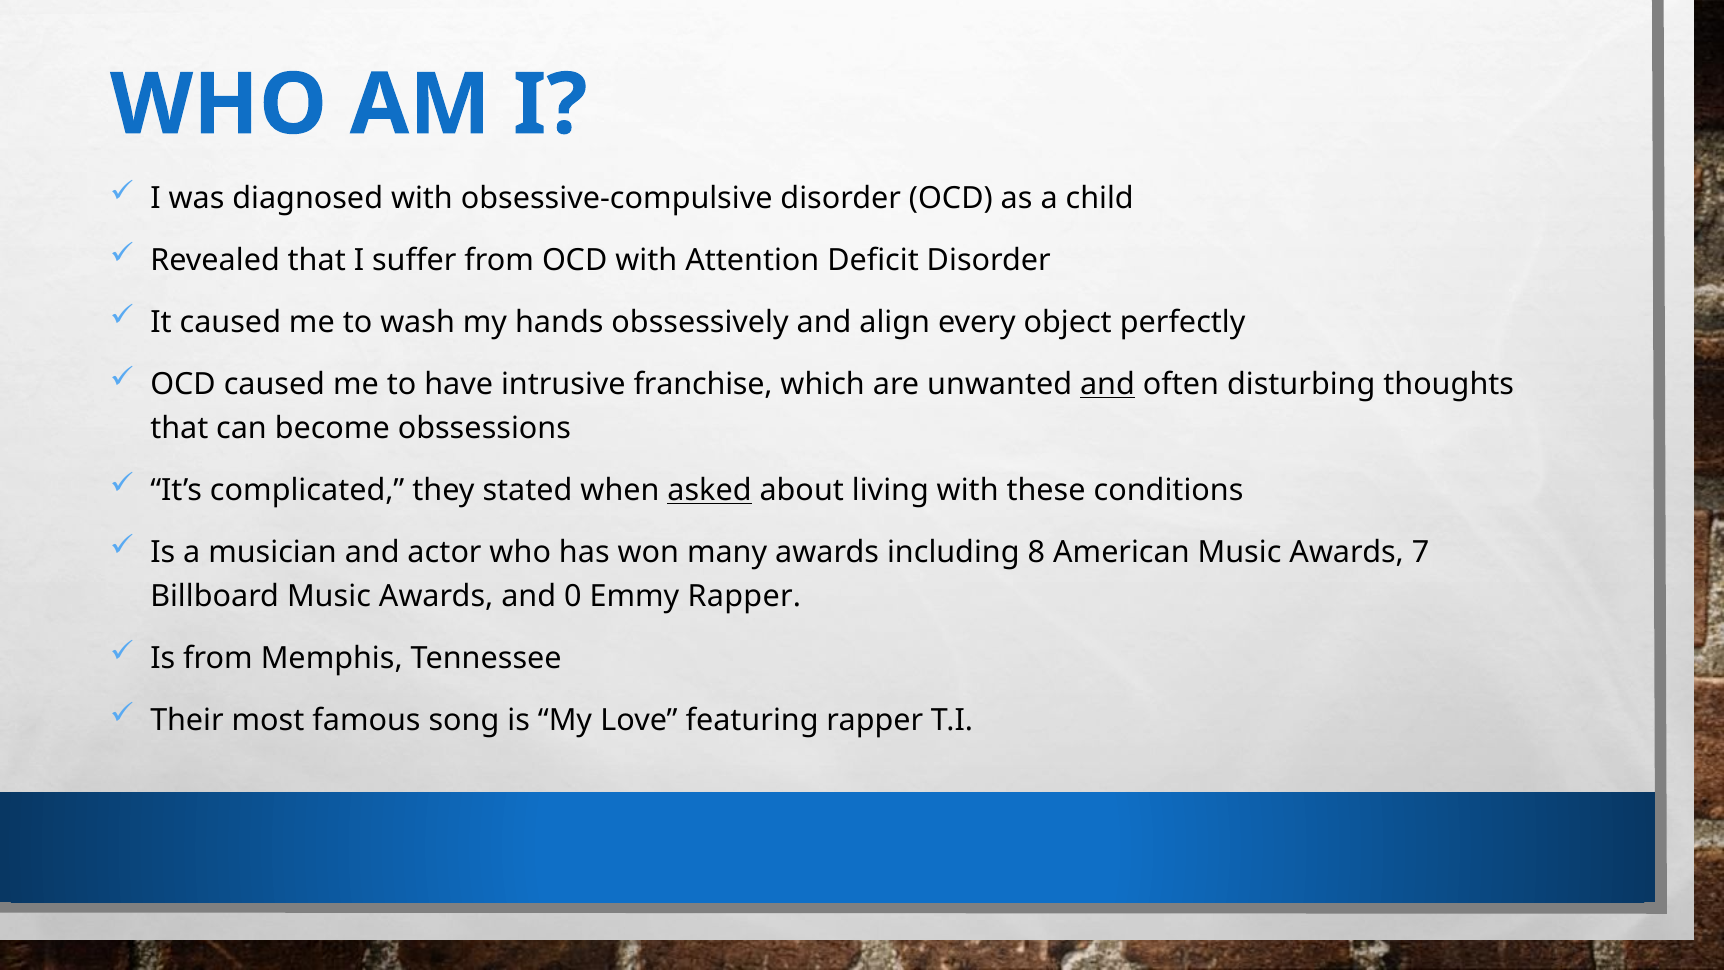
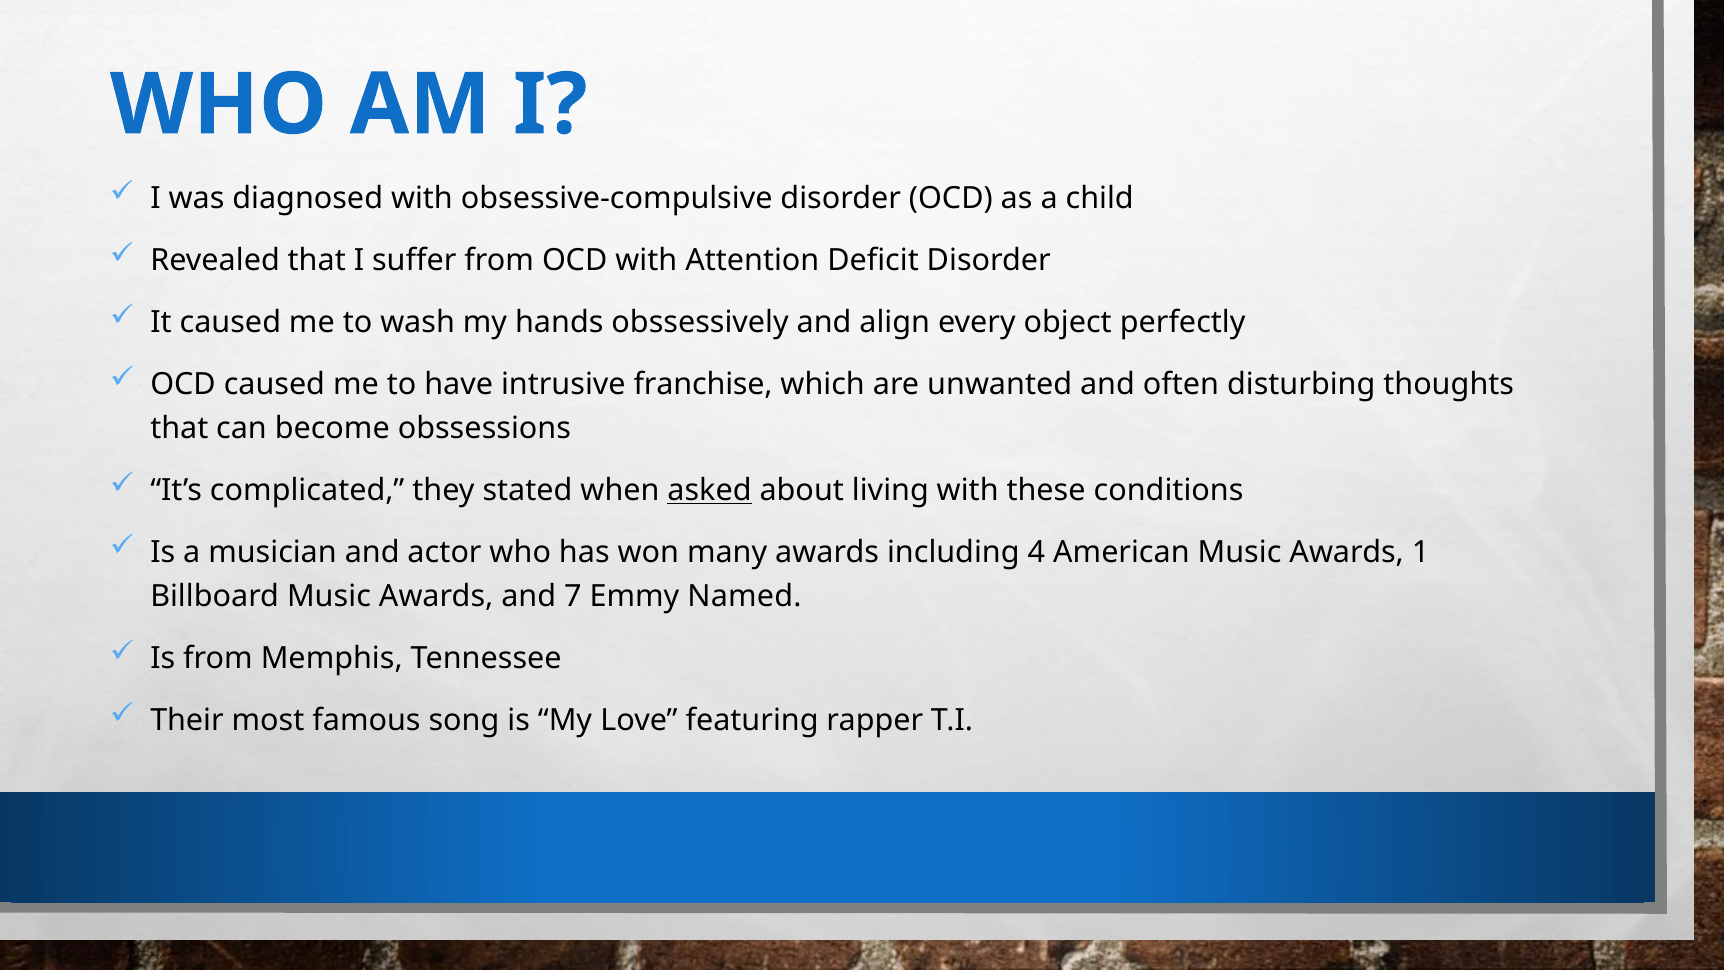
and at (1107, 384) underline: present -> none
8: 8 -> 4
7: 7 -> 1
0: 0 -> 7
Emmy Rapper: Rapper -> Named
